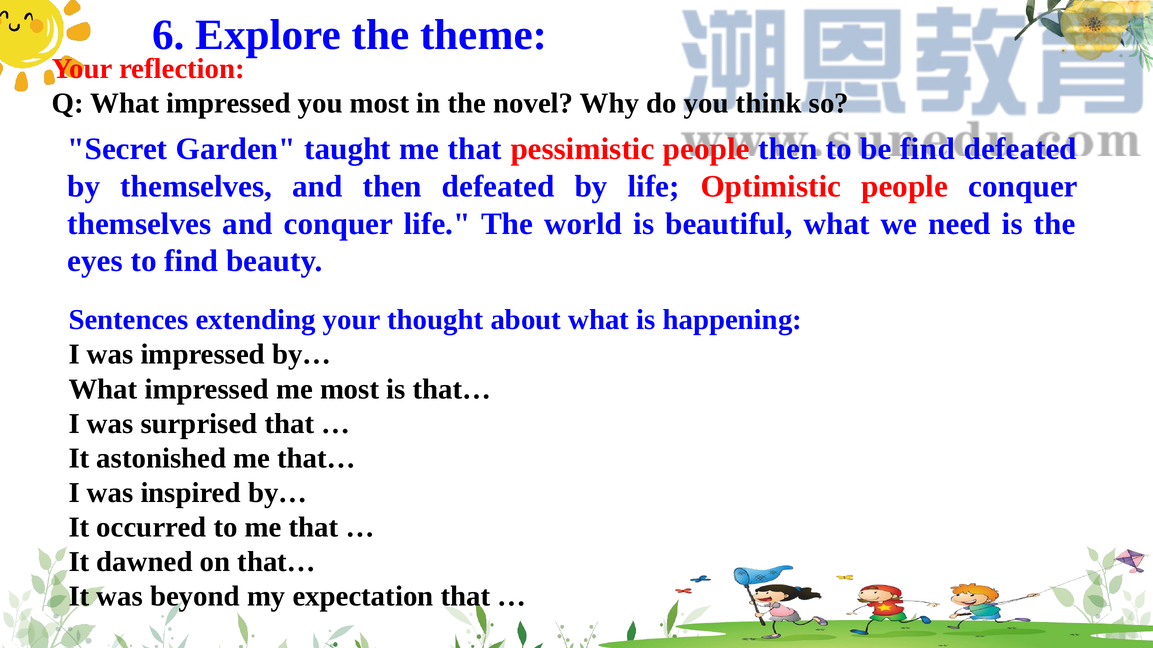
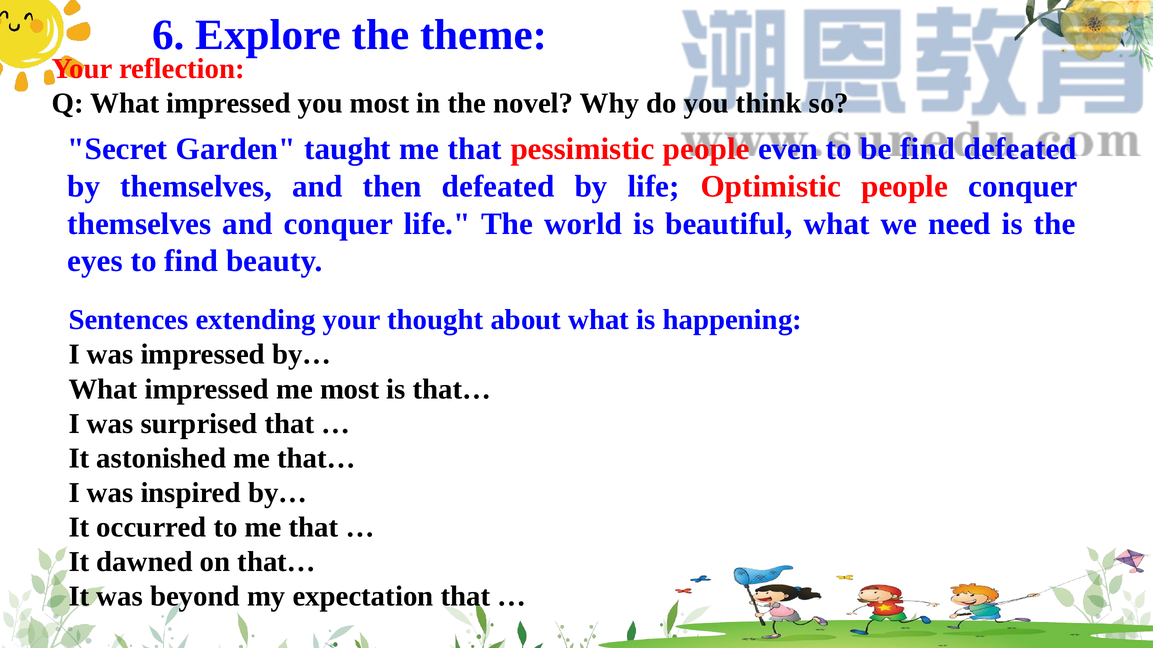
people then: then -> even
